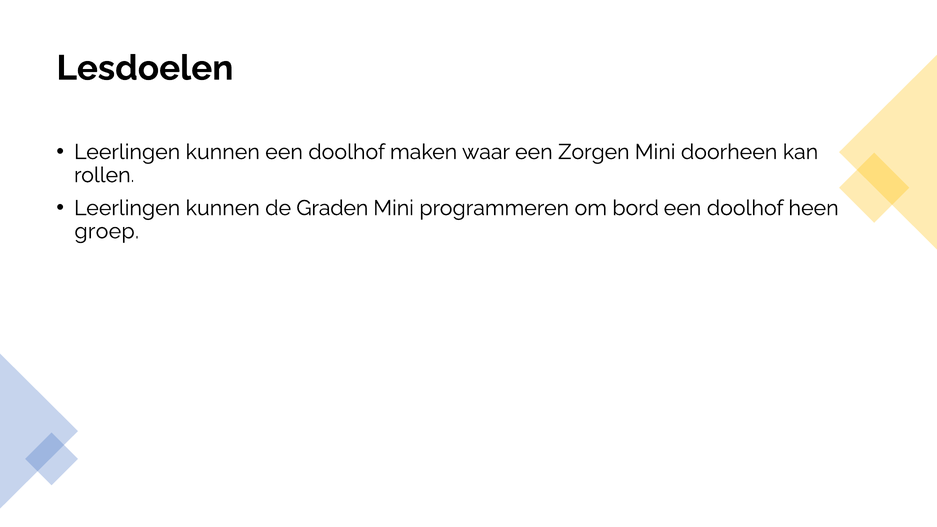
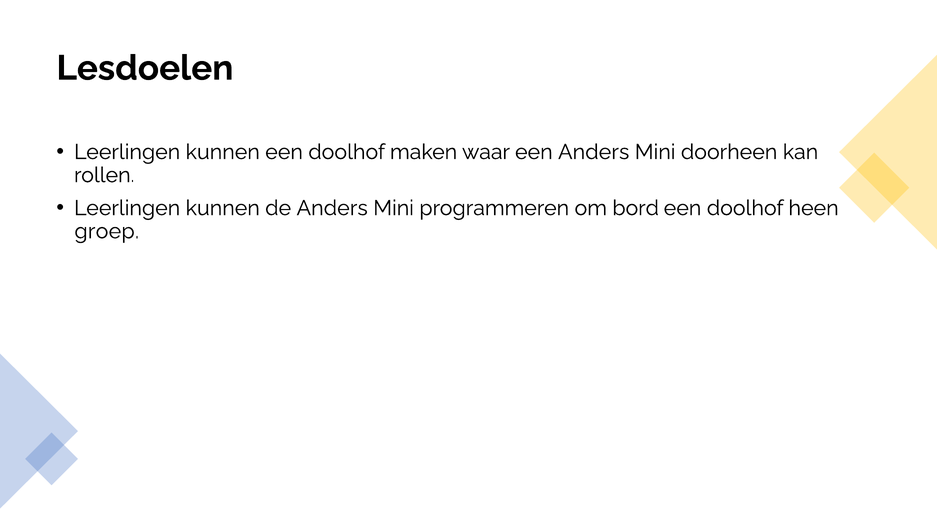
een Zorgen: Zorgen -> Anders
de Graden: Graden -> Anders
